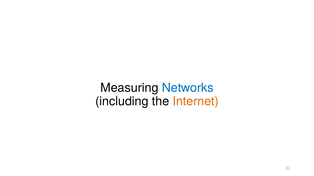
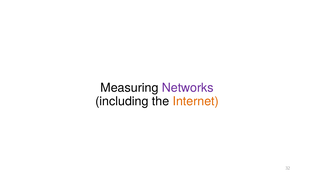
Networks colour: blue -> purple
